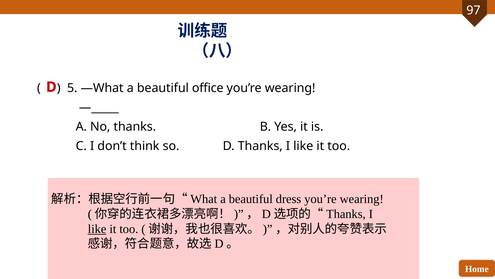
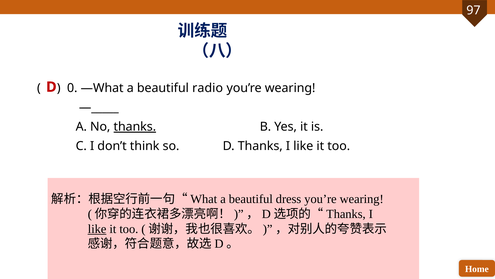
5: 5 -> 0
office: office -> radio
thanks at (135, 127) underline: none -> present
